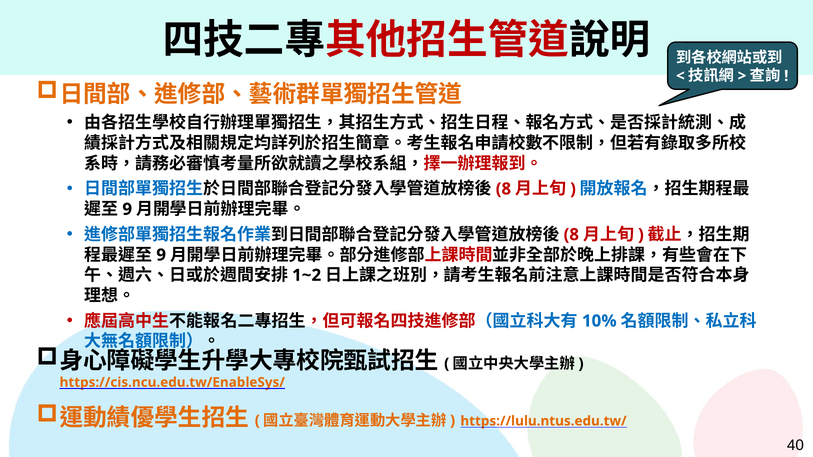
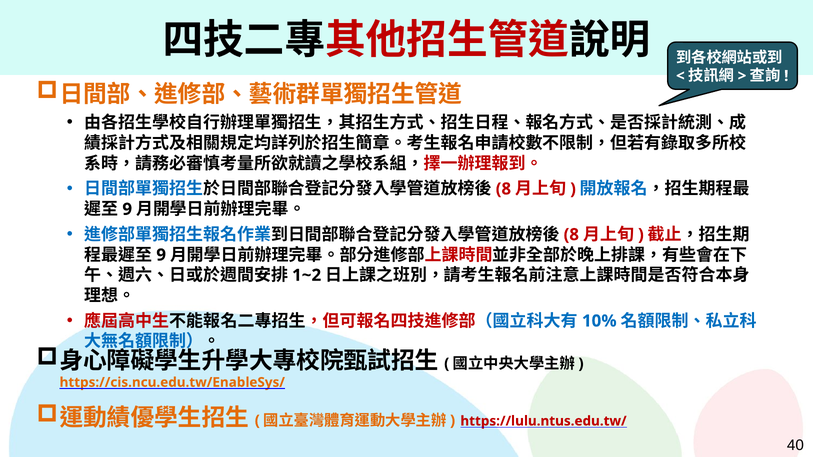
https://lulu.ntus.edu.tw/ colour: orange -> red
